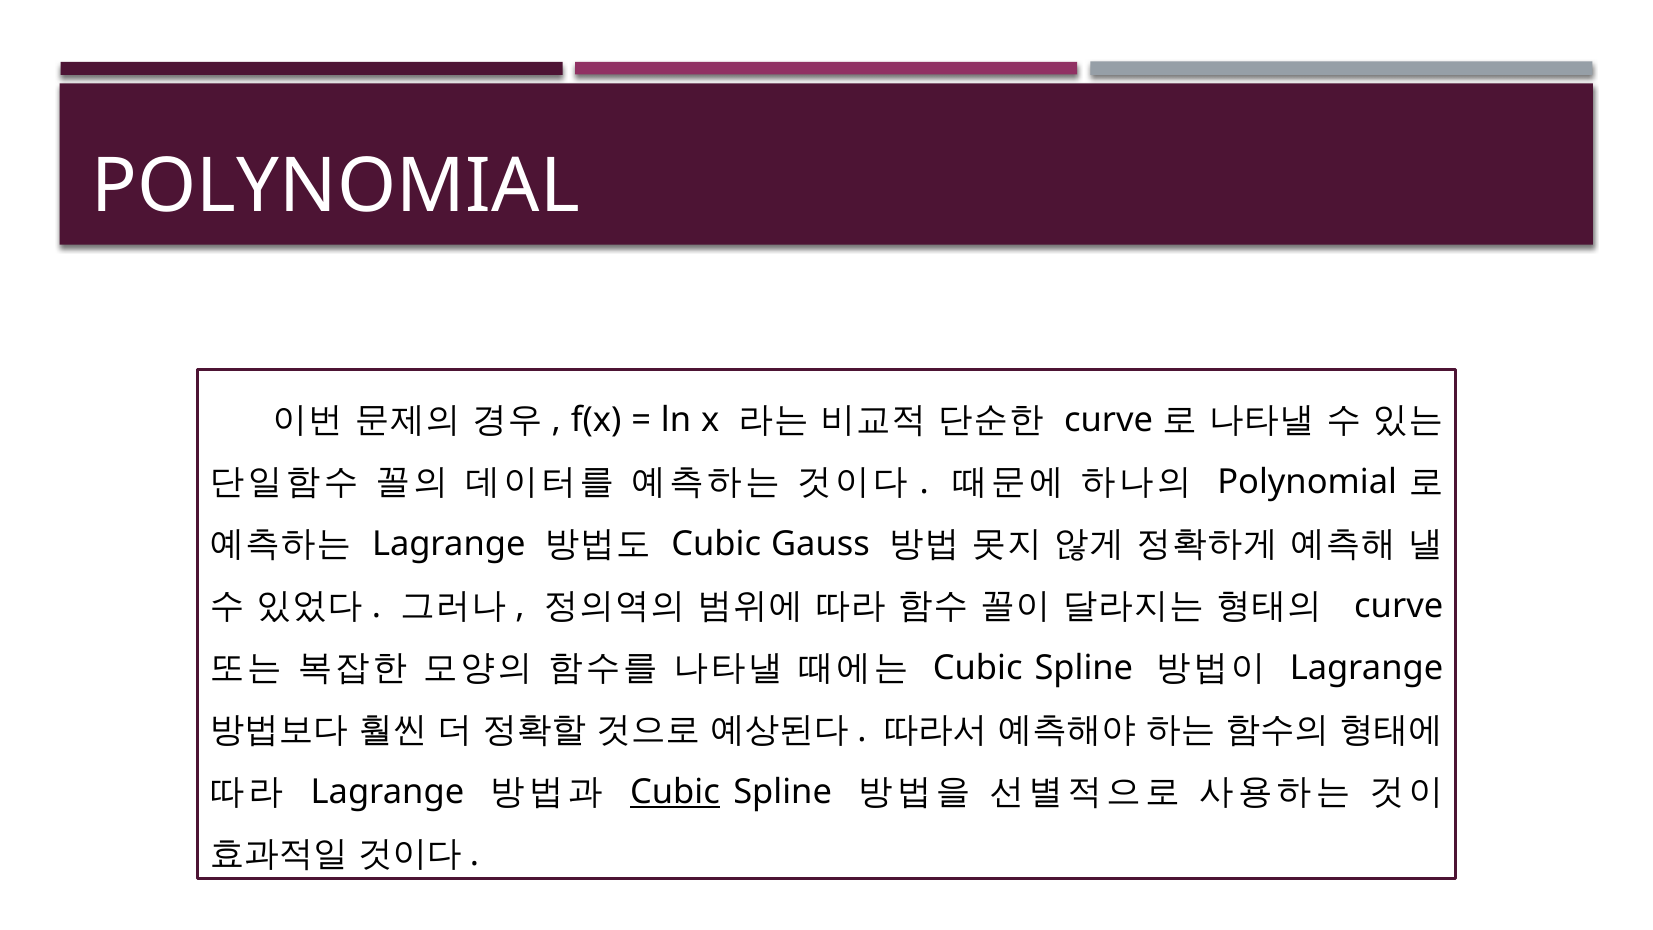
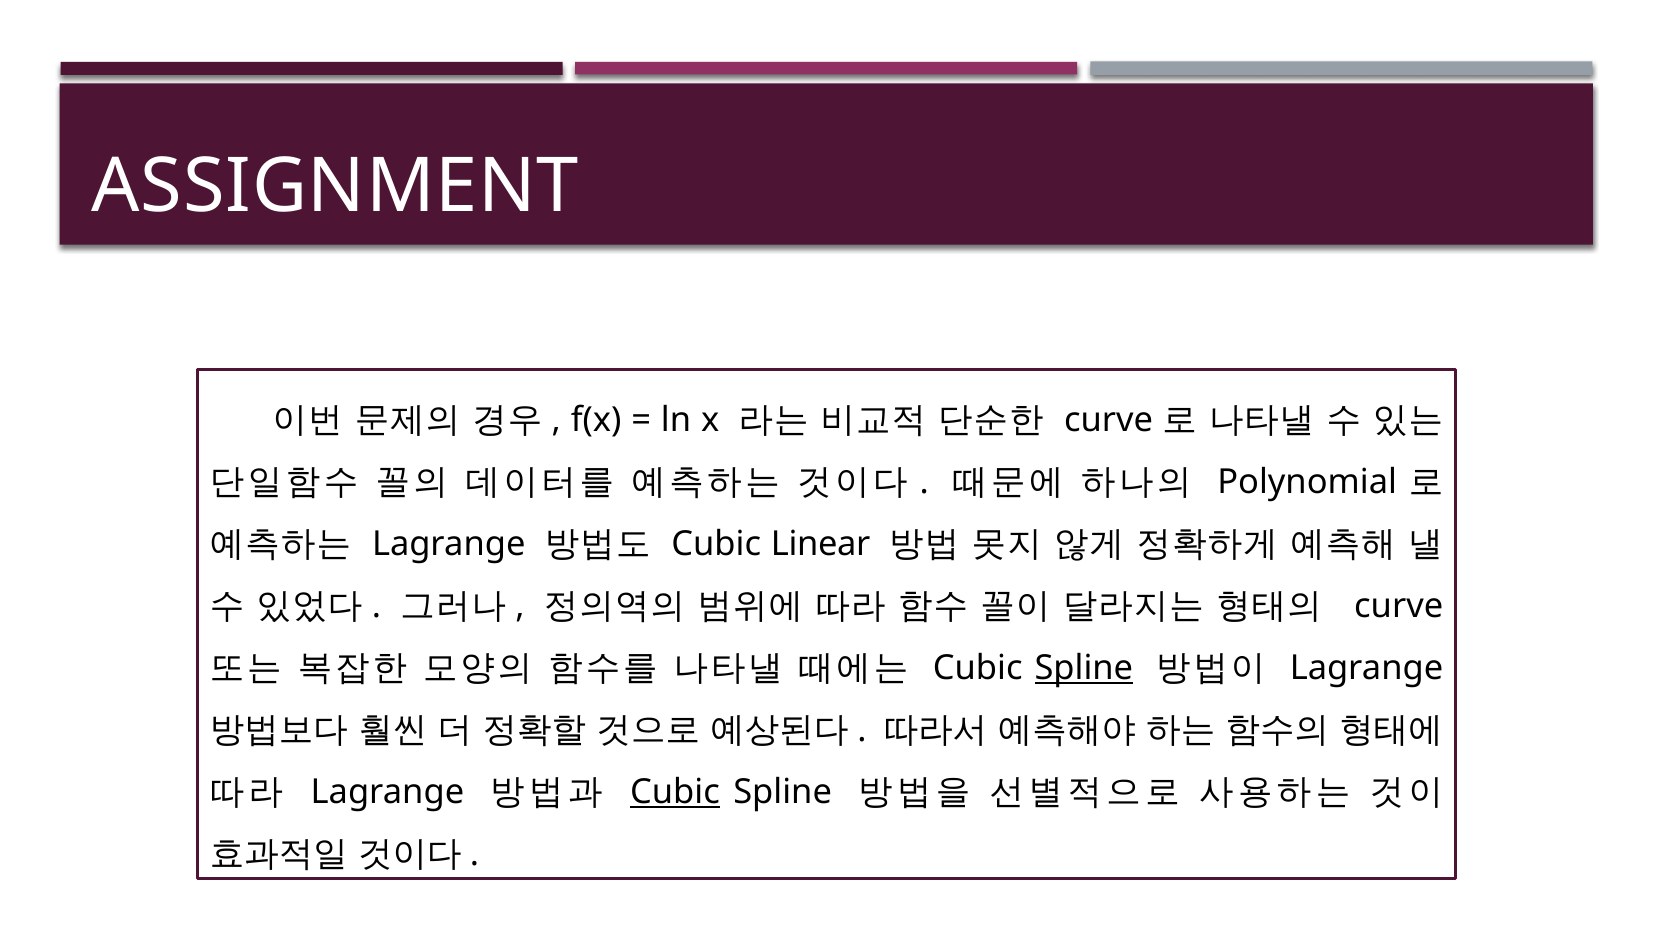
POLYNOMIAL at (336, 186): POLYNOMIAL -> ASSIGNMENT
Gauss: Gauss -> Linear
Spline at (1084, 668) underline: none -> present
